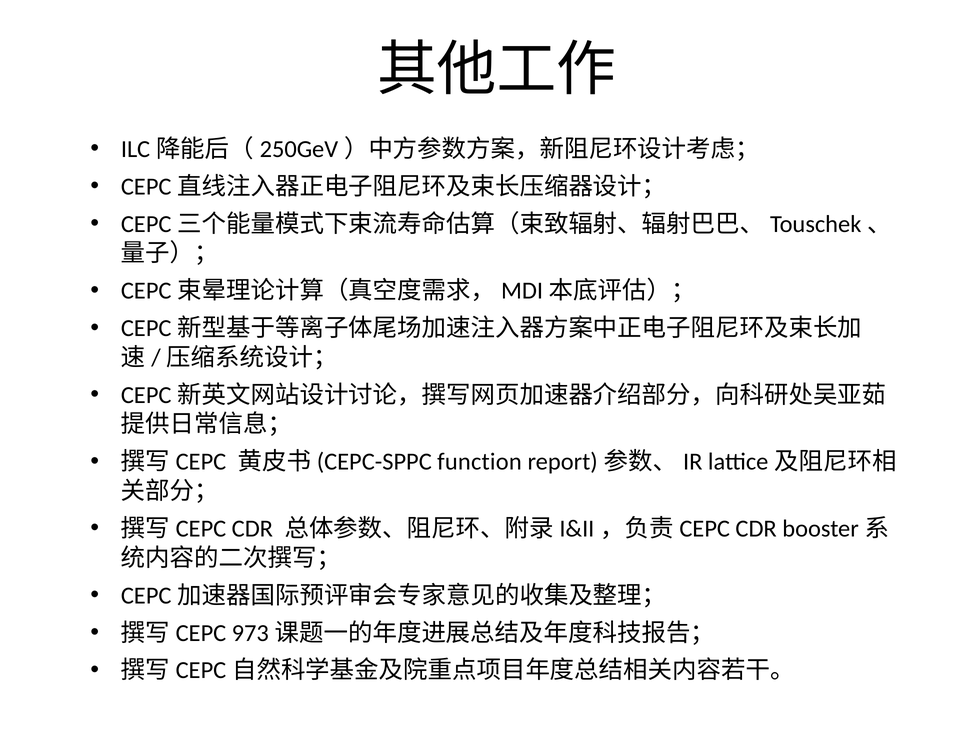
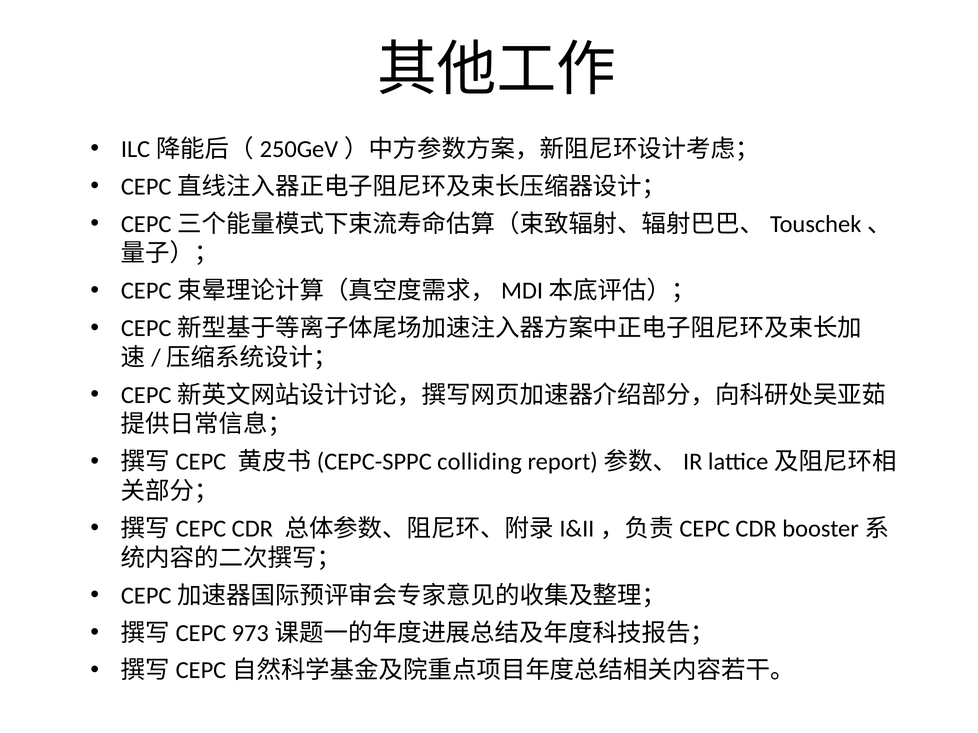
function: function -> colliding
